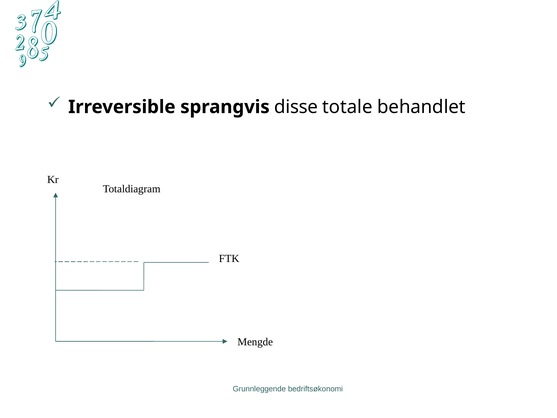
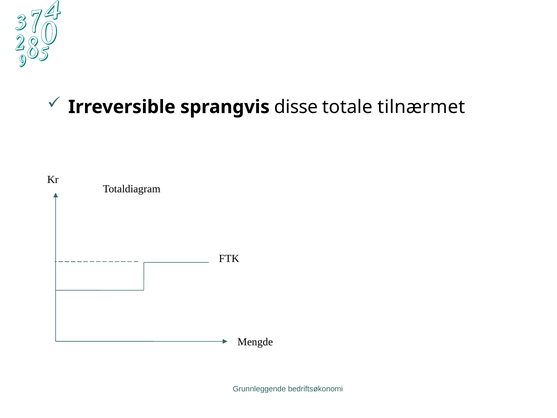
behandlet: behandlet -> tilnærmet
